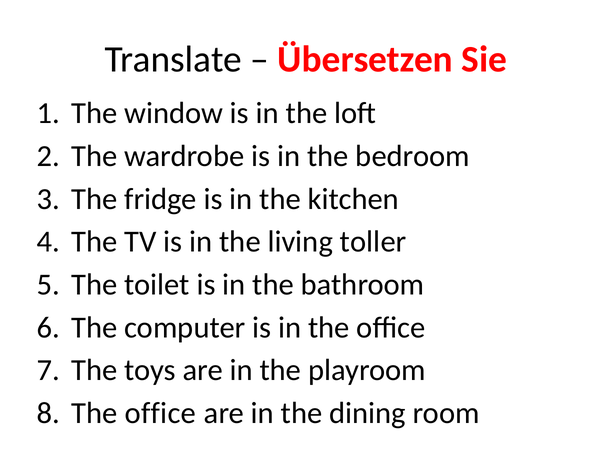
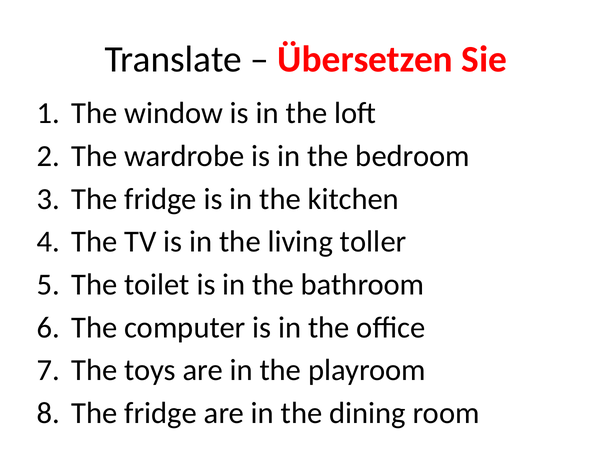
office at (160, 413): office -> fridge
